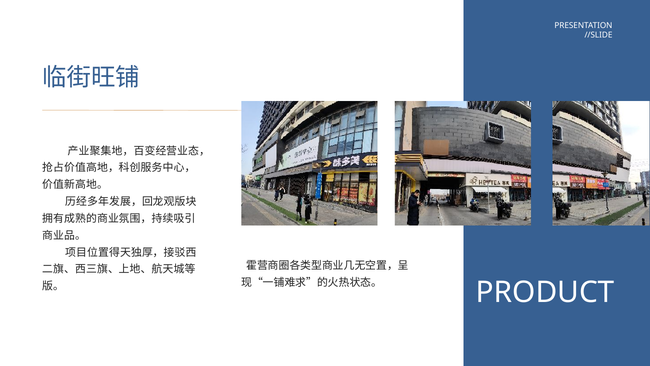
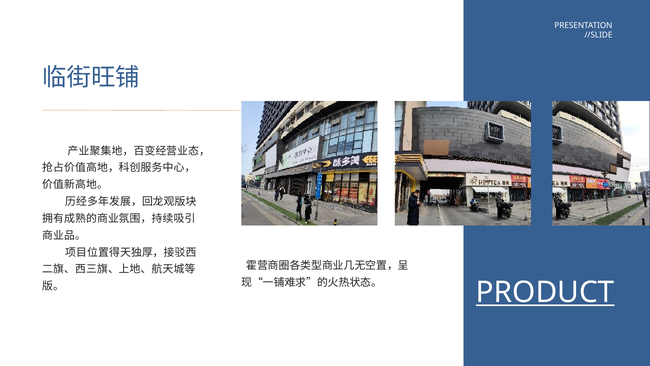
PRODUCT underline: none -> present
